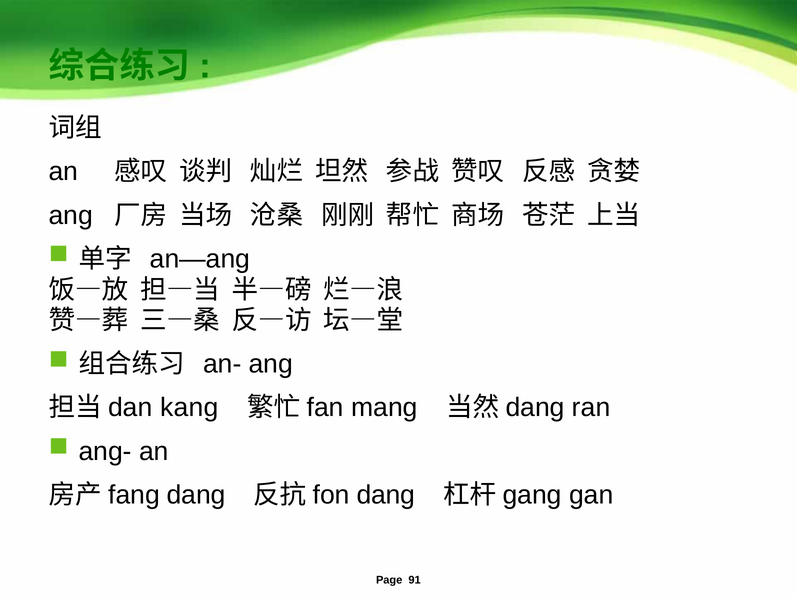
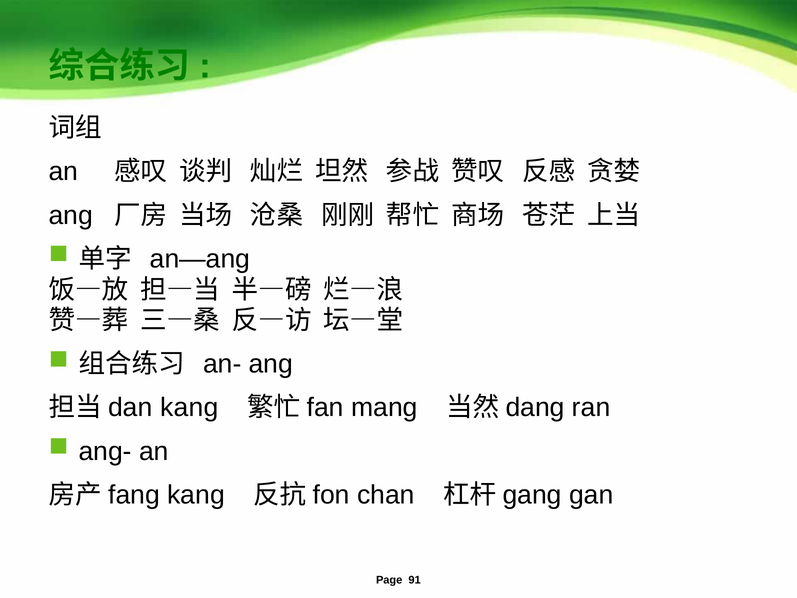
dang at (196, 495): dang -> kang
dang at (386, 495): dang -> chan
